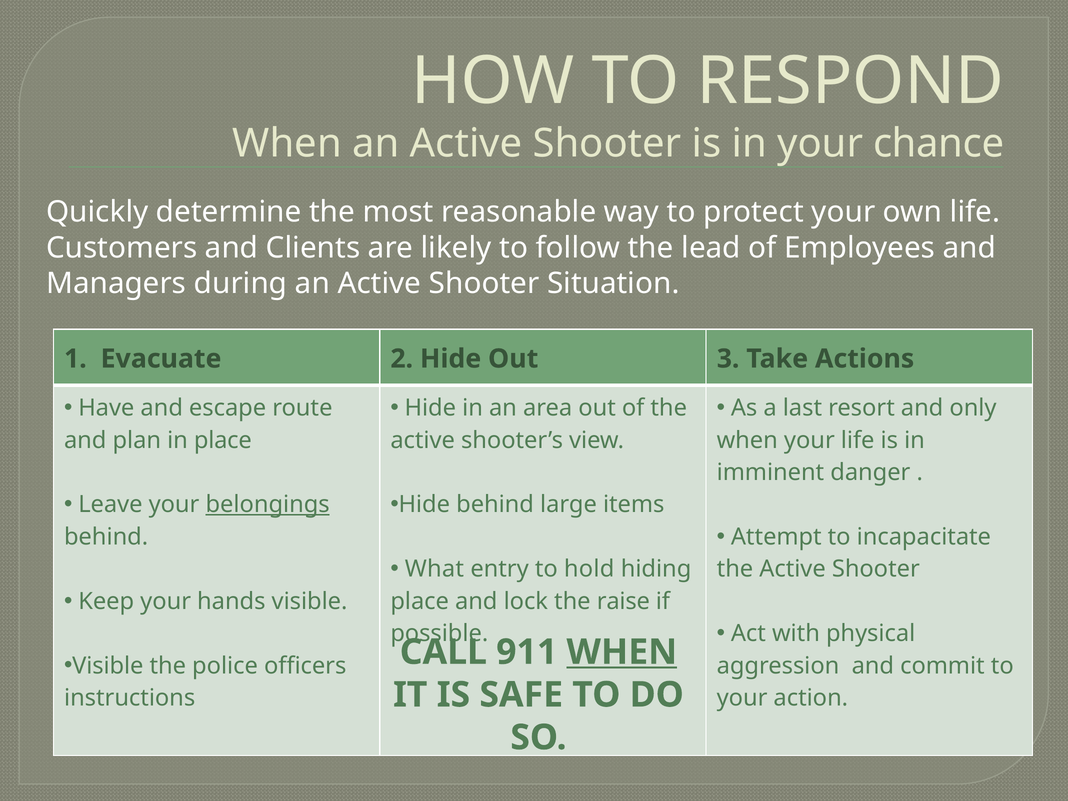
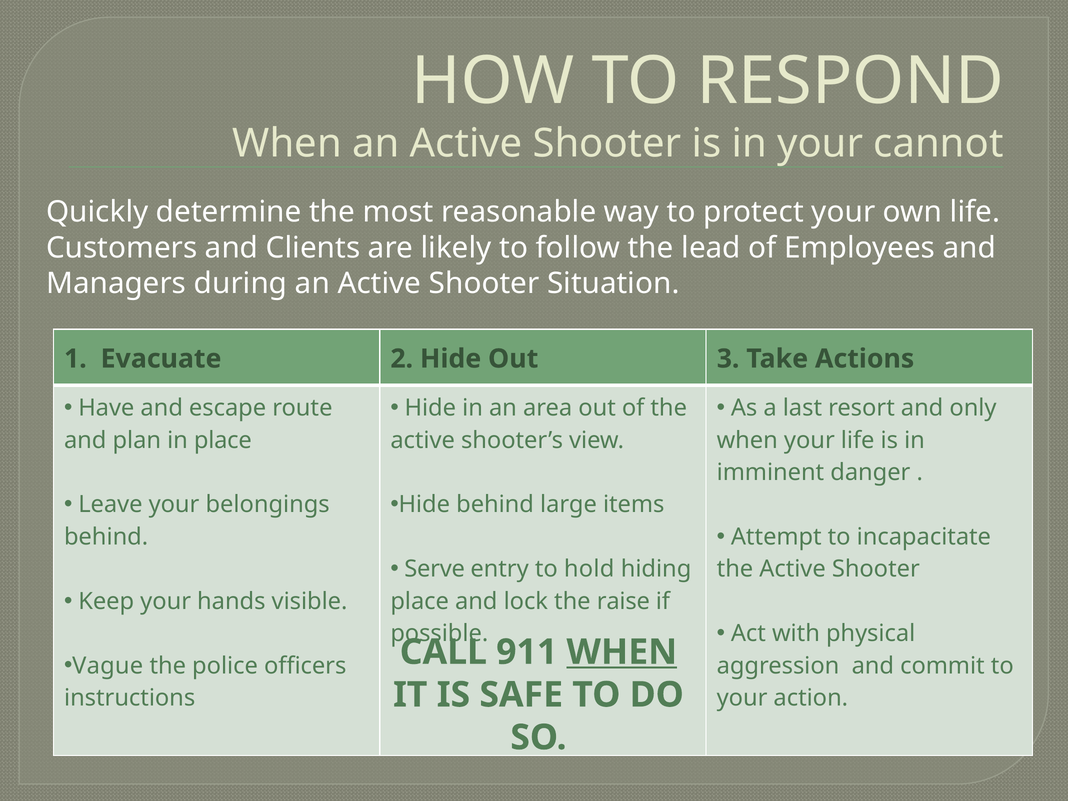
chance: chance -> cannot
belongings underline: present -> none
What: What -> Serve
Visible at (108, 666): Visible -> Vague
